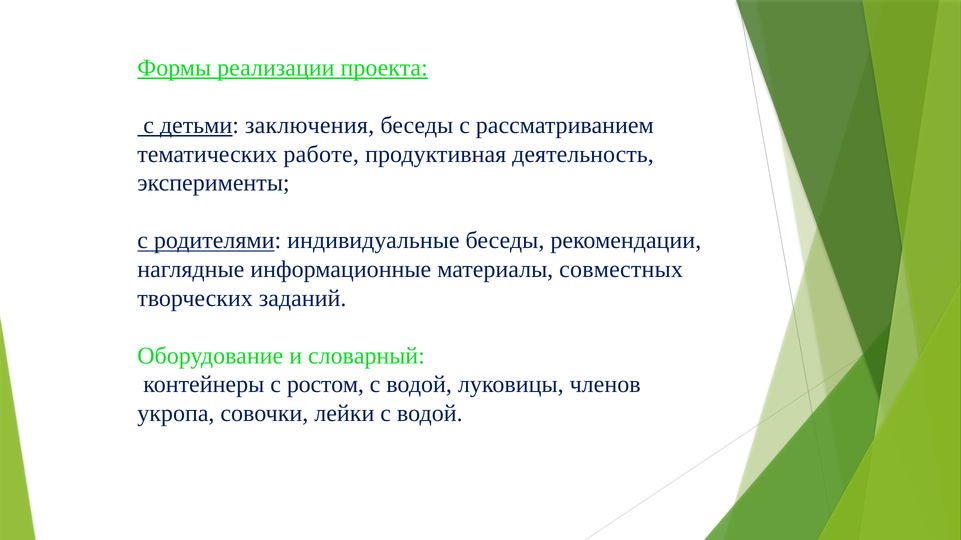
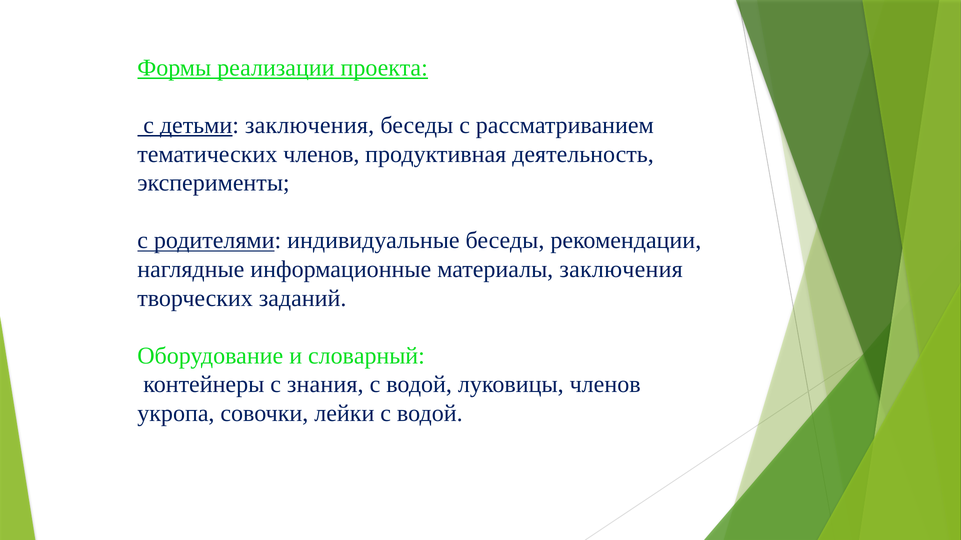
тематических работе: работе -> членов
материалы совместных: совместных -> заключения
ростом: ростом -> знания
